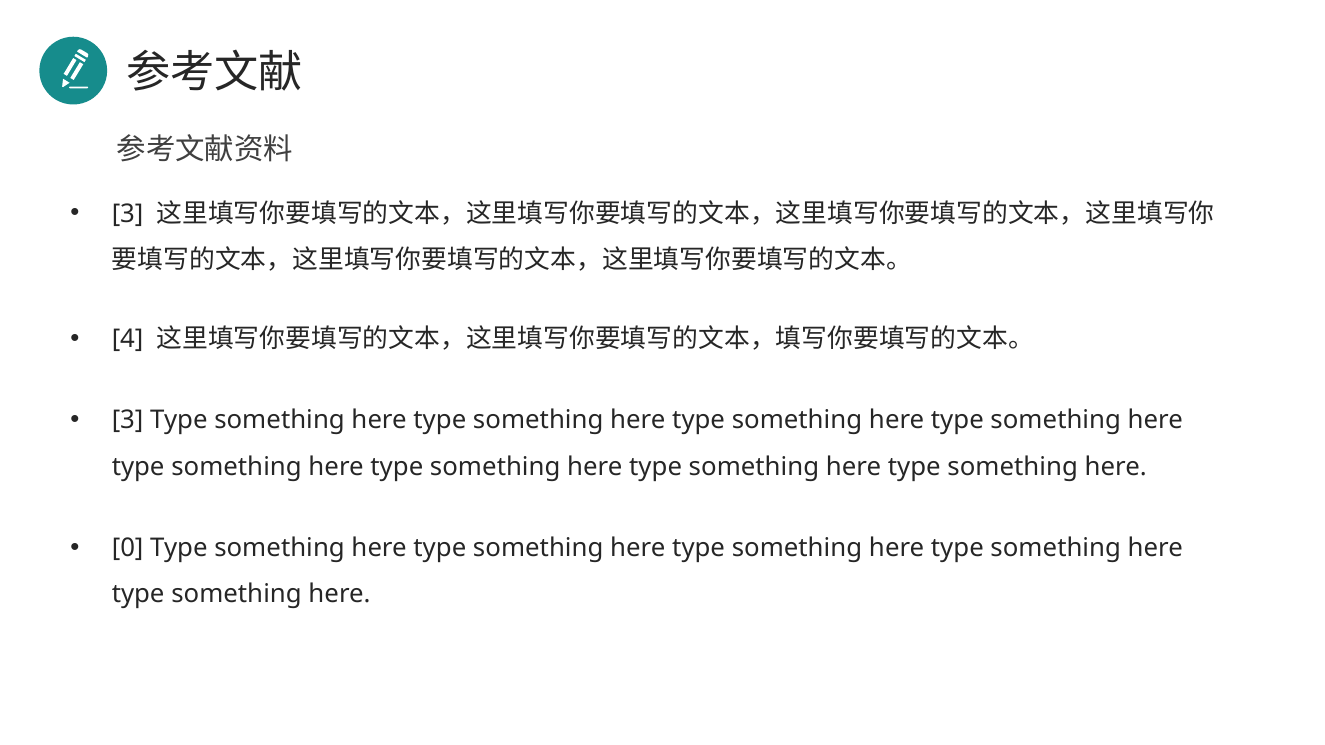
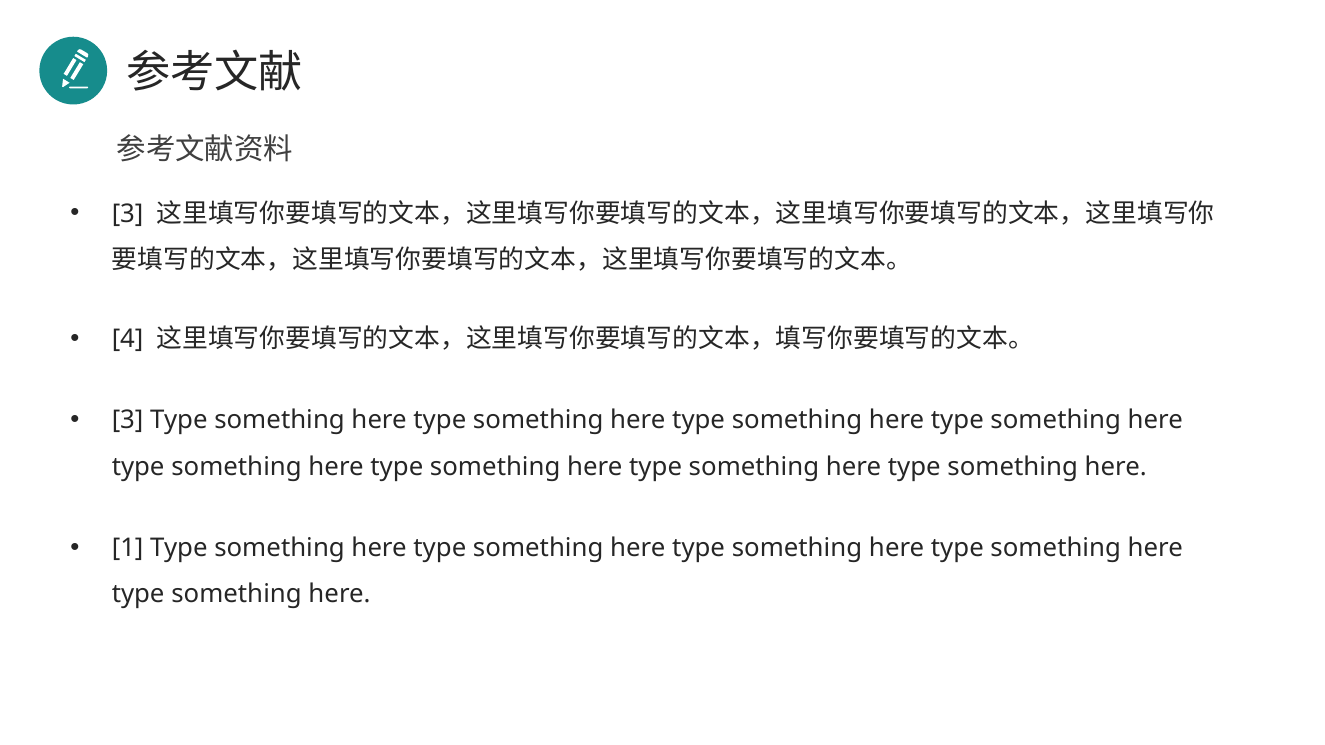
0: 0 -> 1
